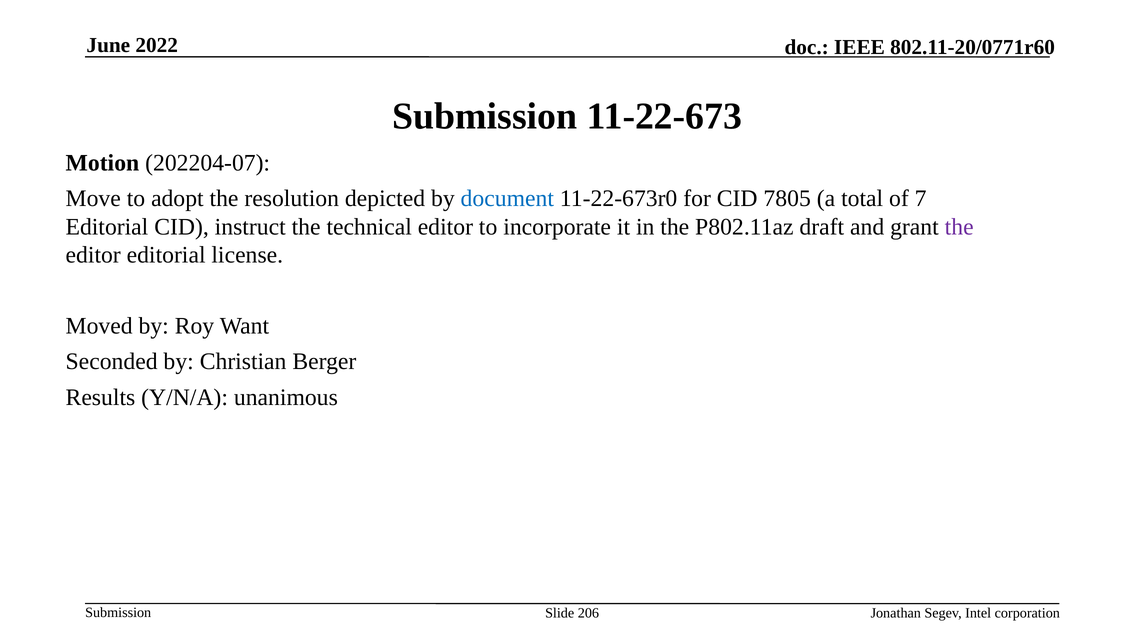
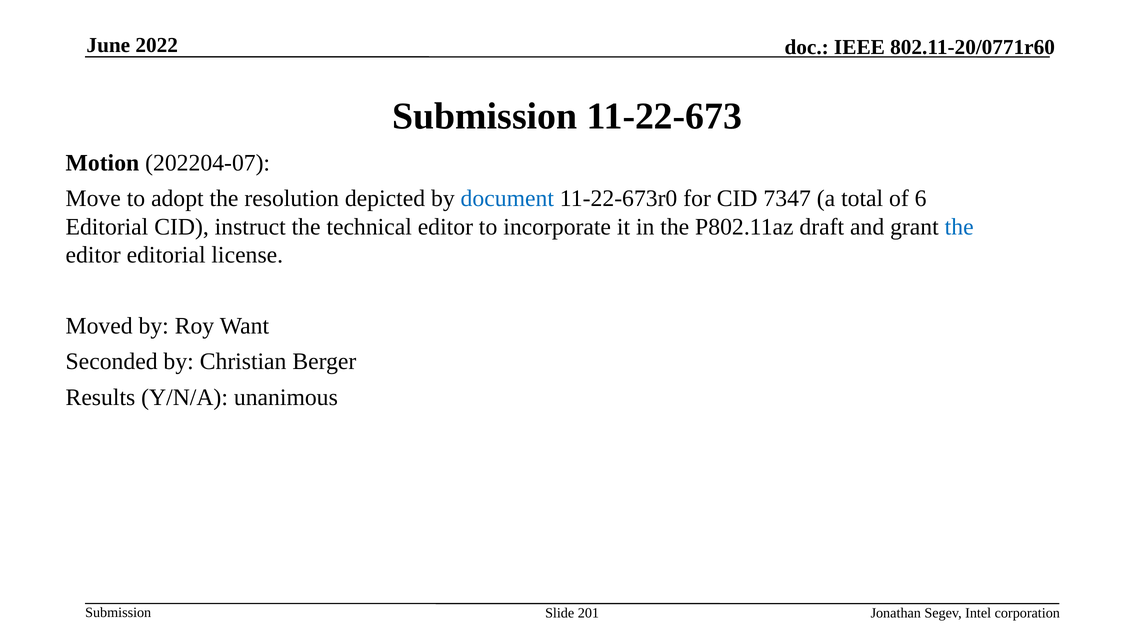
7805: 7805 -> 7347
7: 7 -> 6
the at (959, 226) colour: purple -> blue
206: 206 -> 201
